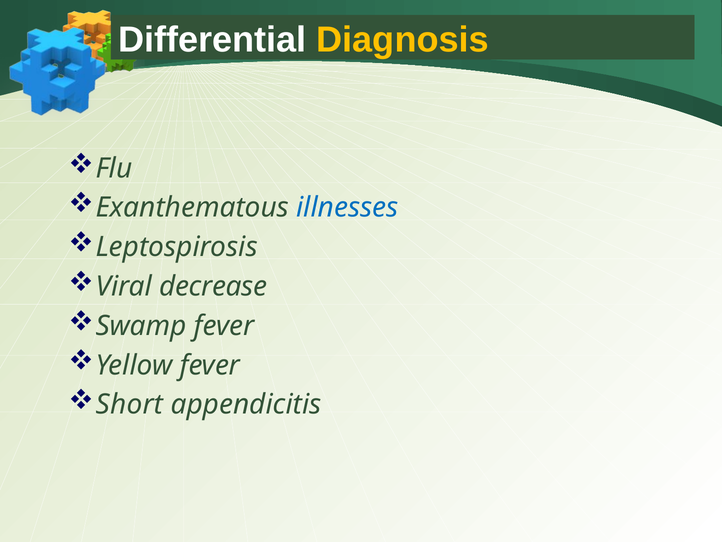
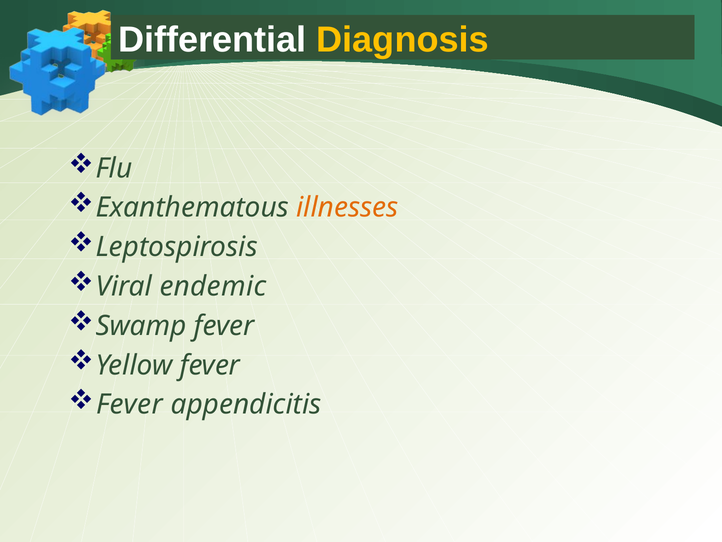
illnesses colour: blue -> orange
decrease: decrease -> endemic
Short at (129, 404): Short -> Fever
